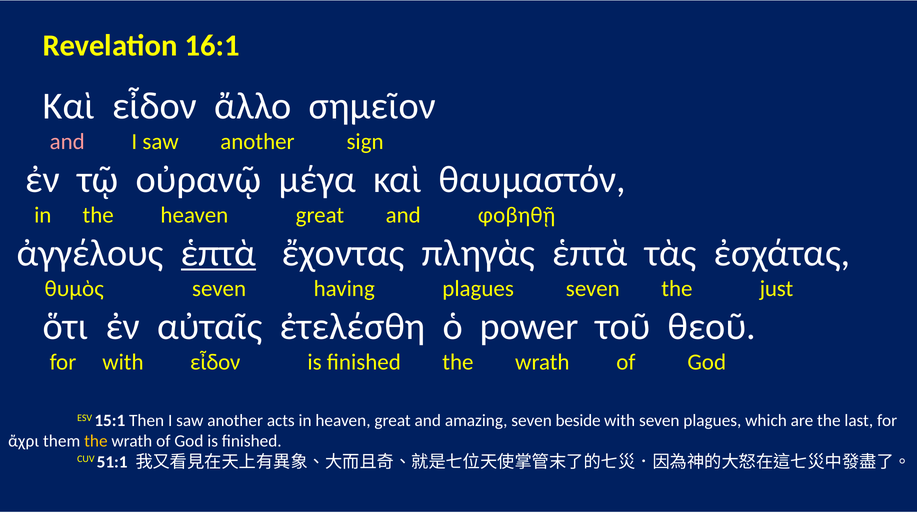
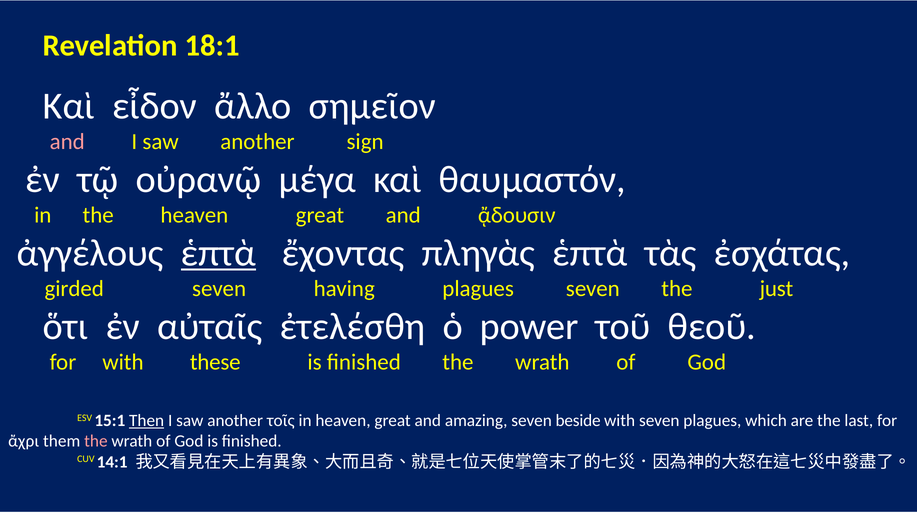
16:1: 16:1 -> 18:1
φοβηθῇ: φοβηθῇ -> ᾄδουσιν
θυμὸς: θυμὸς -> girded
with εἶδον: εἶδον -> these
Then underline: none -> present
acts: acts -> τοῖς
the at (96, 441) colour: yellow -> pink
51:1: 51:1 -> 14:1
